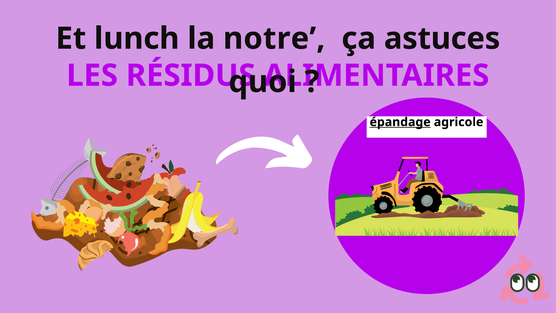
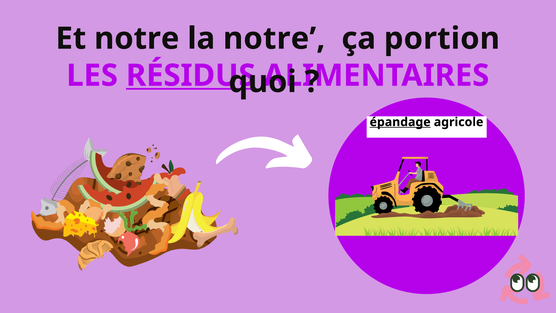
Et lunch: lunch -> notre
astuces: astuces -> portion
RÉSIDUS underline: none -> present
